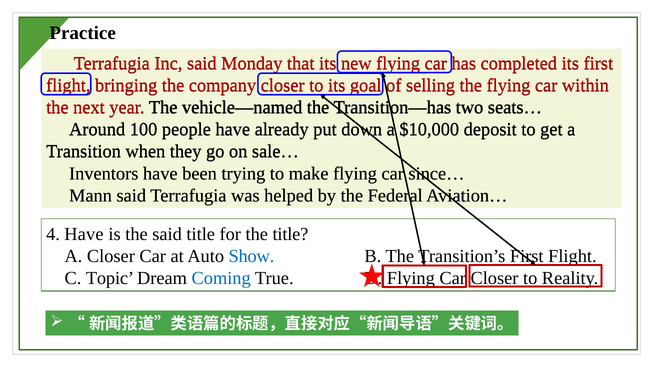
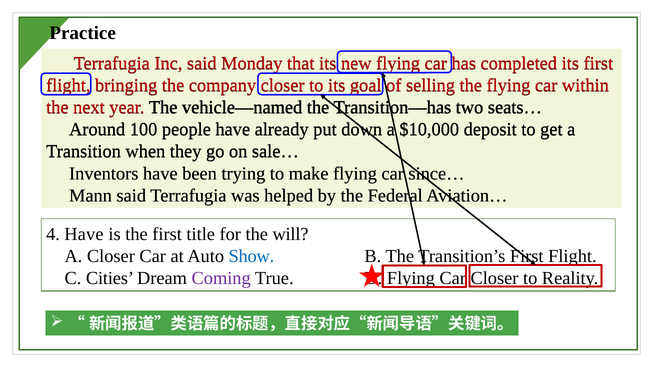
the said: said -> first
the title: title -> will
Topic: Topic -> Cities
Coming colour: blue -> purple
